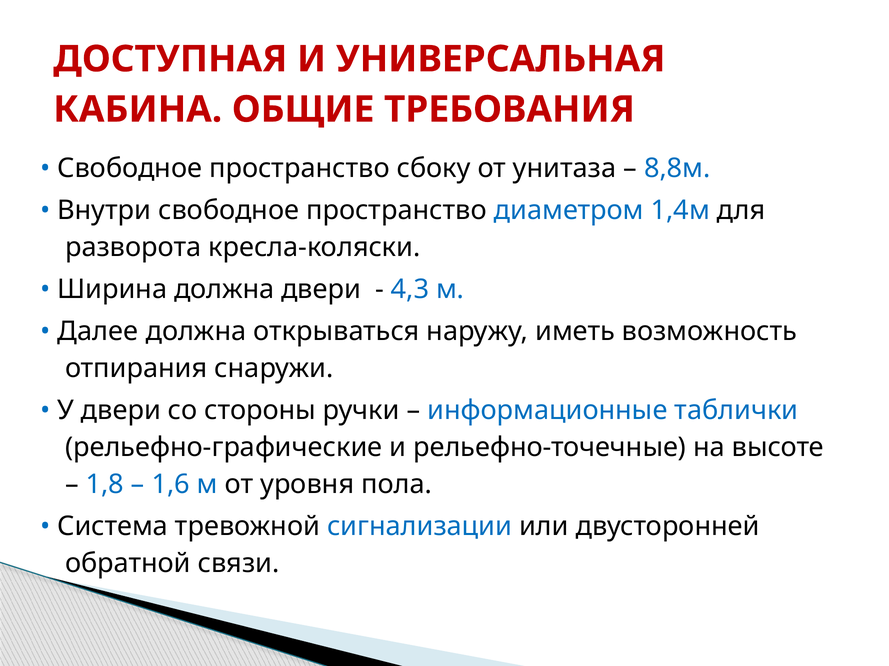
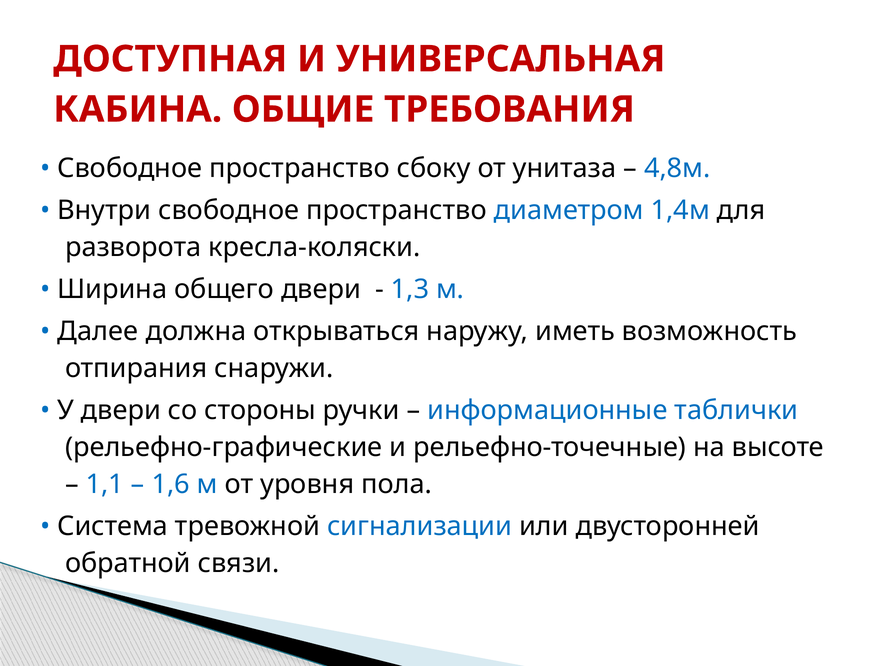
8,8м: 8,8м -> 4,8м
Ширина должна: должна -> общего
4,3: 4,3 -> 1,3
1,8: 1,8 -> 1,1
